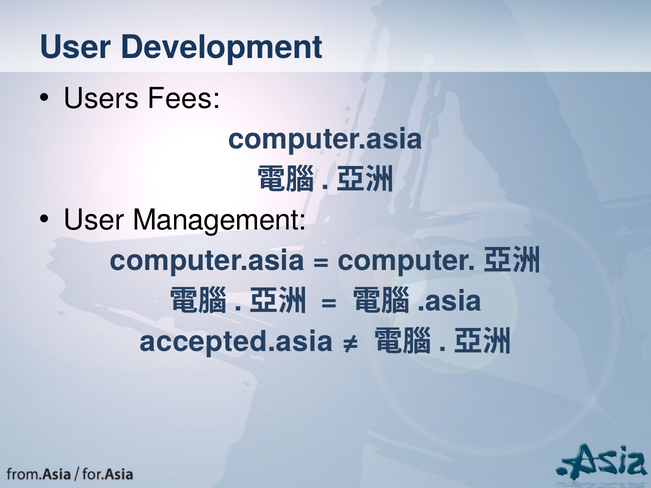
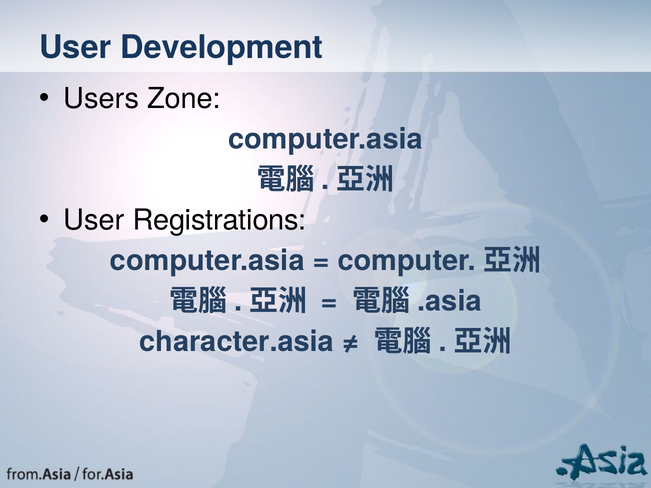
Fees: Fees -> Zone
Management: Management -> Registrations
accepted.asia: accepted.asia -> character.asia
